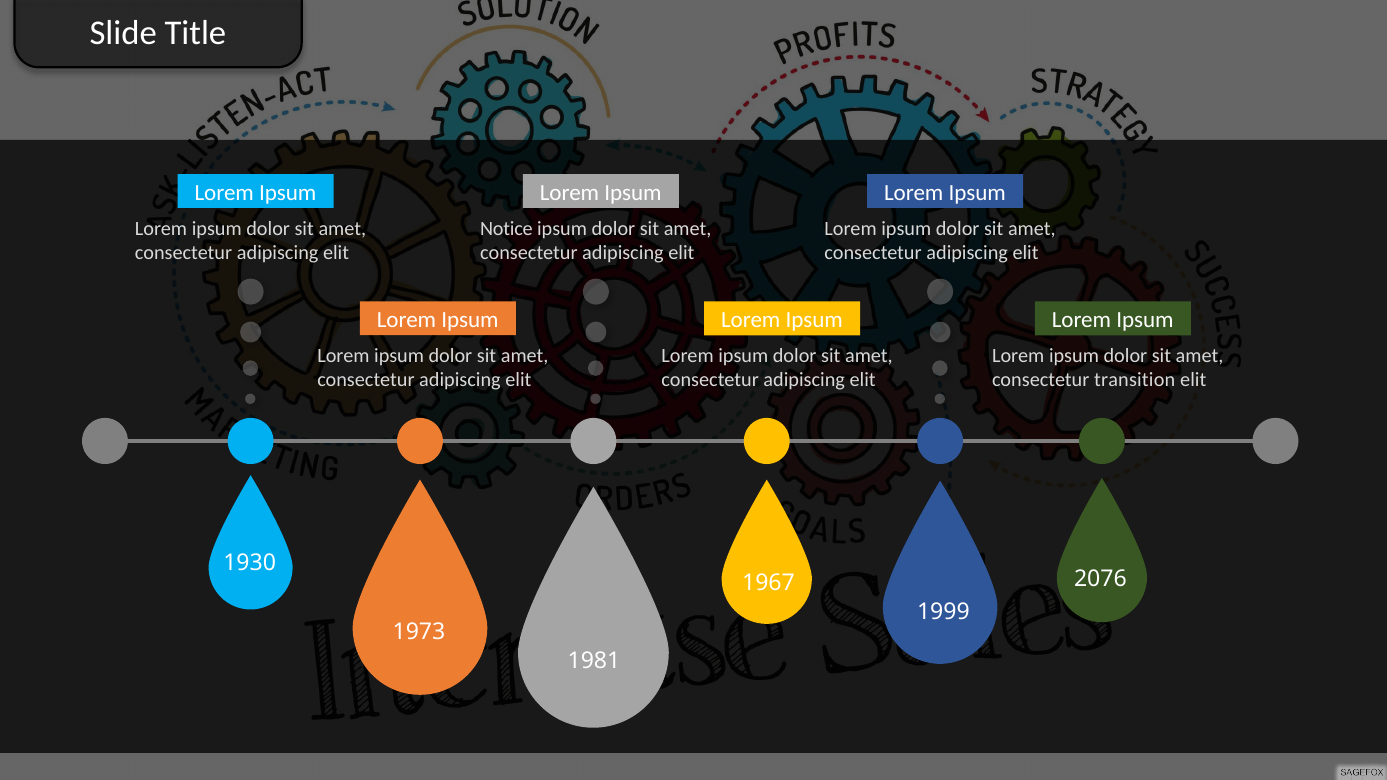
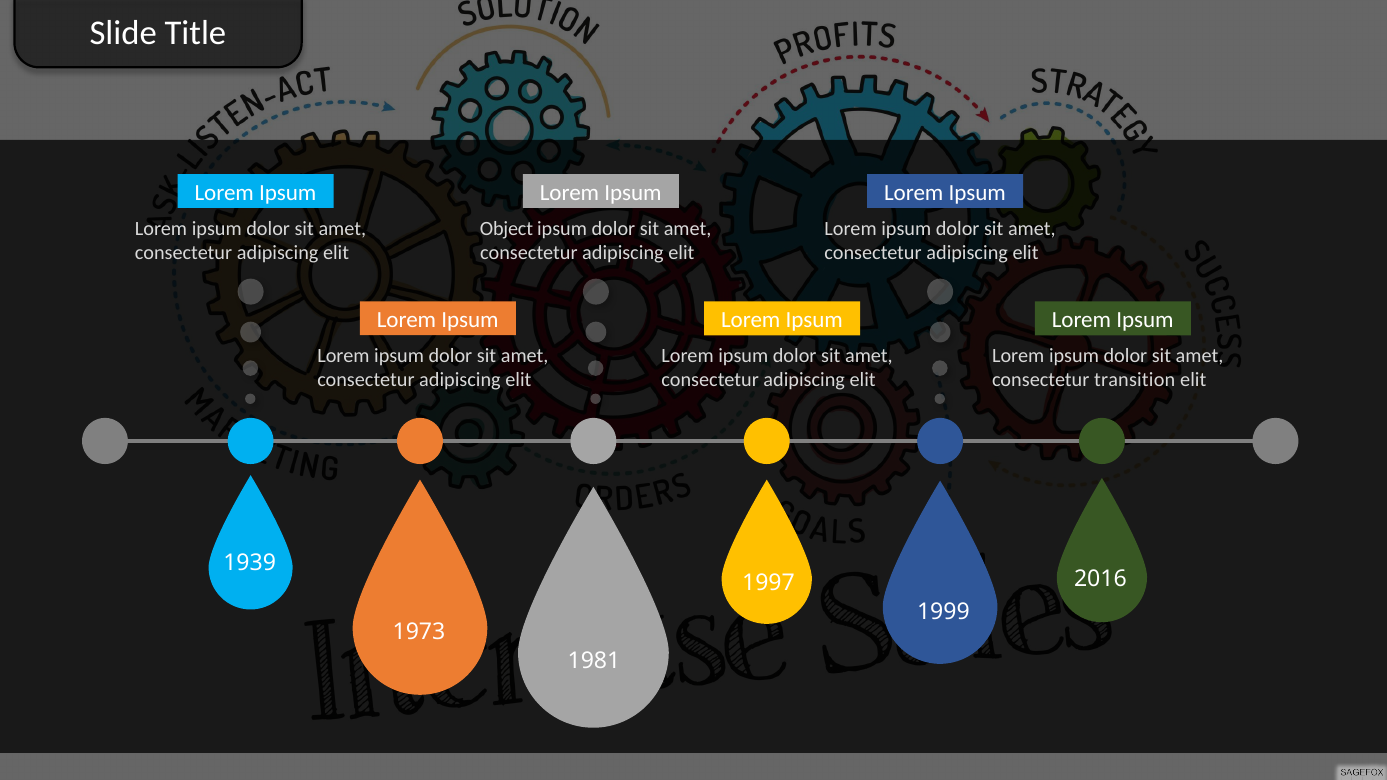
Notice: Notice -> Object
1930: 1930 -> 1939
2076: 2076 -> 2016
1967: 1967 -> 1997
